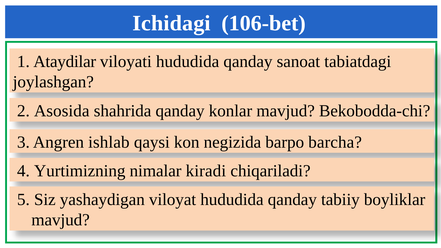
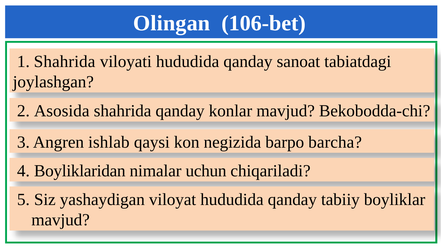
Ichidagi: Ichidagi -> Olingan
1 Ataydilar: Ataydilar -> Shahrida
Yurtimizning: Yurtimizning -> Boyliklaridan
kiradi: kiradi -> uchun
